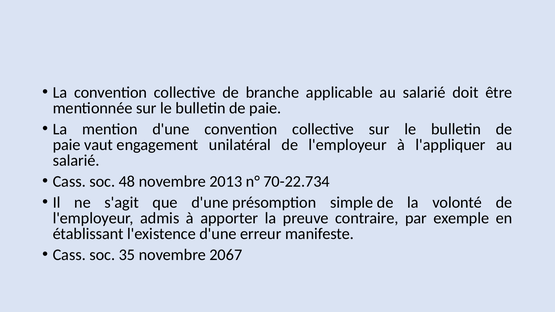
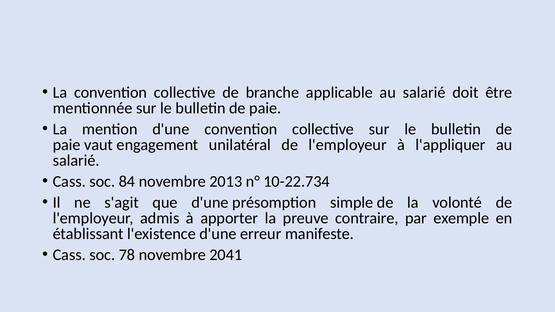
48: 48 -> 84
70-22.734: 70-22.734 -> 10-22.734
35: 35 -> 78
2067: 2067 -> 2041
